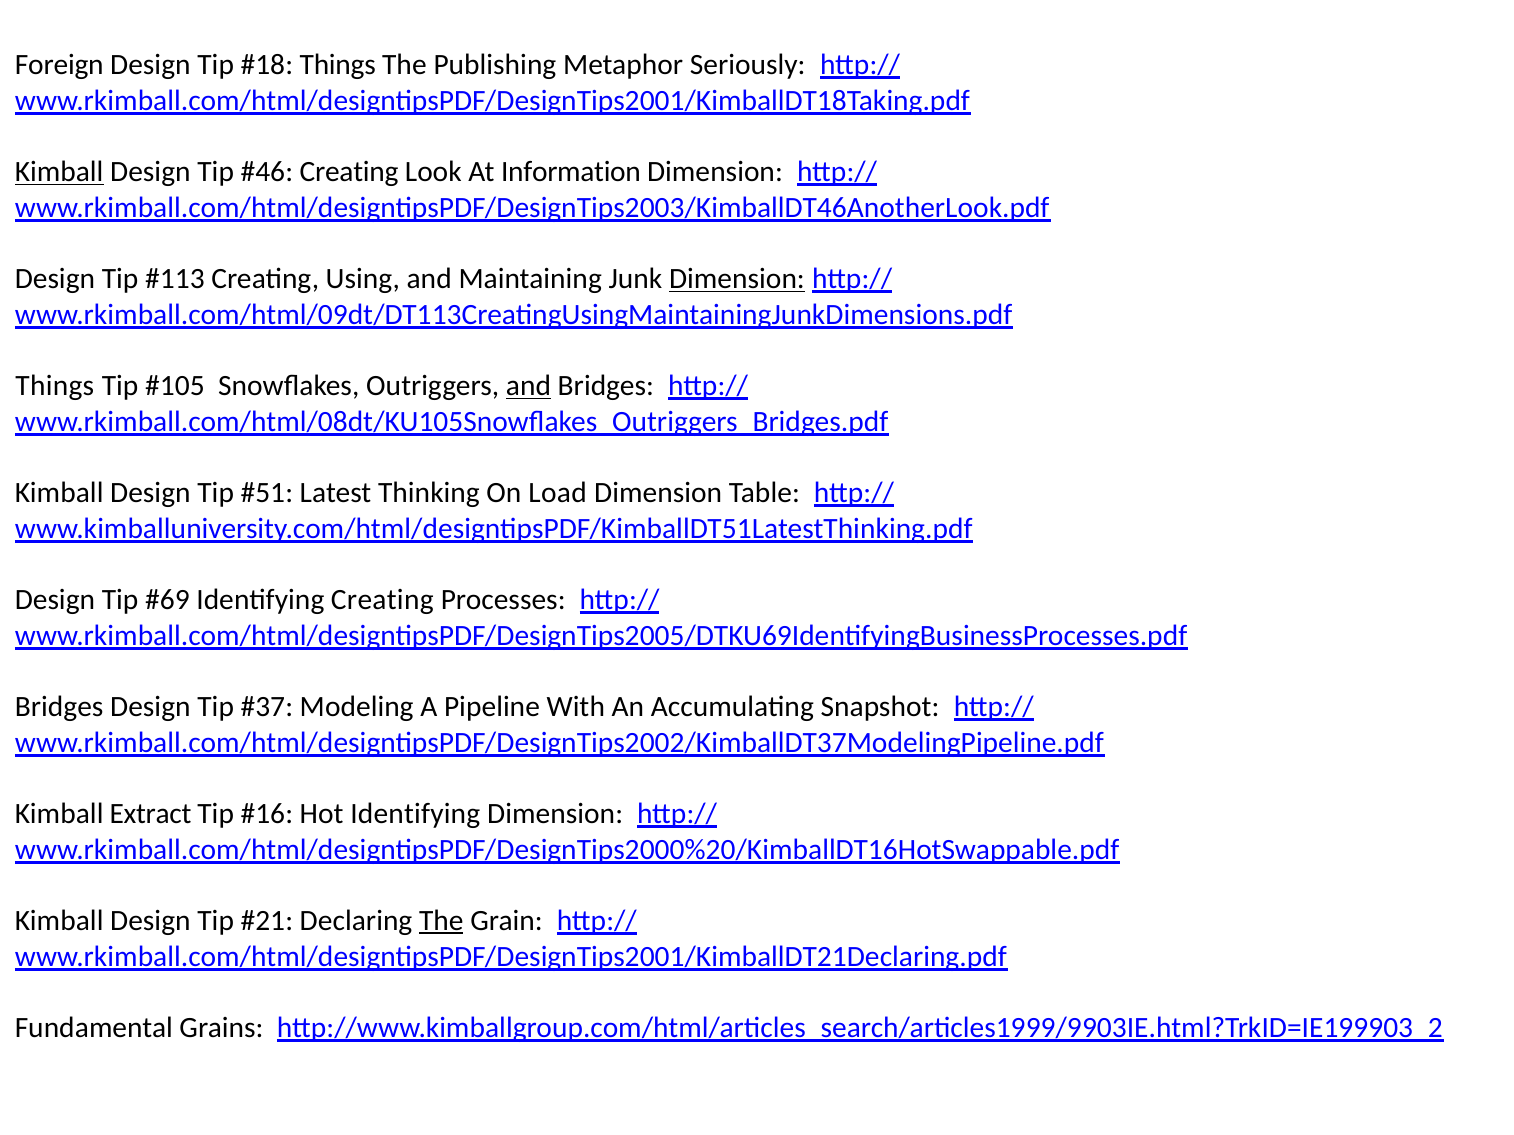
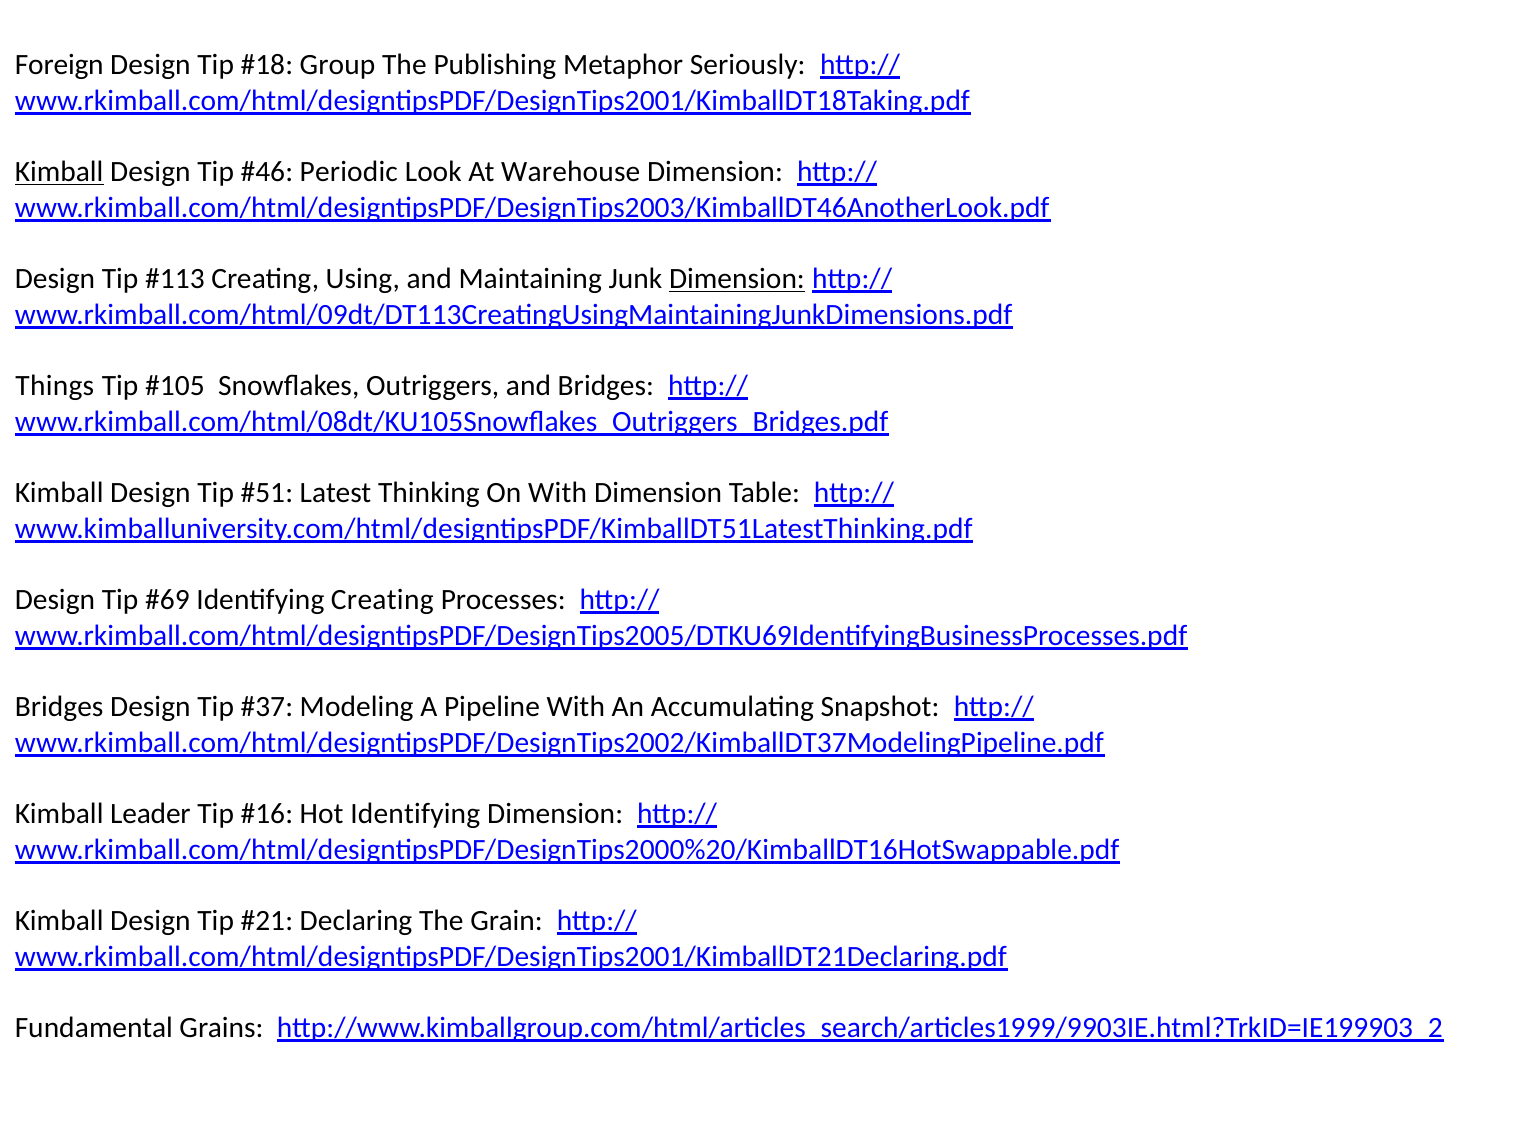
Things at (338, 65): Things -> Group
Creating at (349, 172): Creating -> Periodic
Information: Information -> Warehouse
and at (528, 386) underline: present -> none
On Load: Load -> With
Extract: Extract -> Leader
The at (441, 921) underline: present -> none
